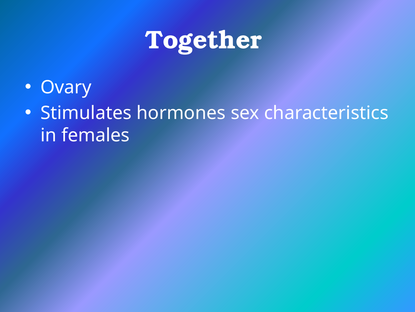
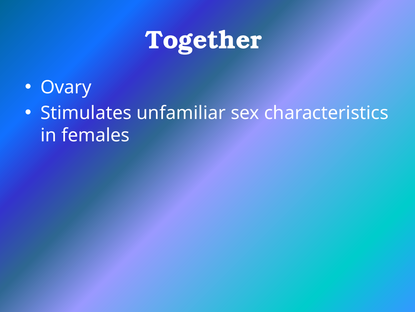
hormones: hormones -> unfamiliar
